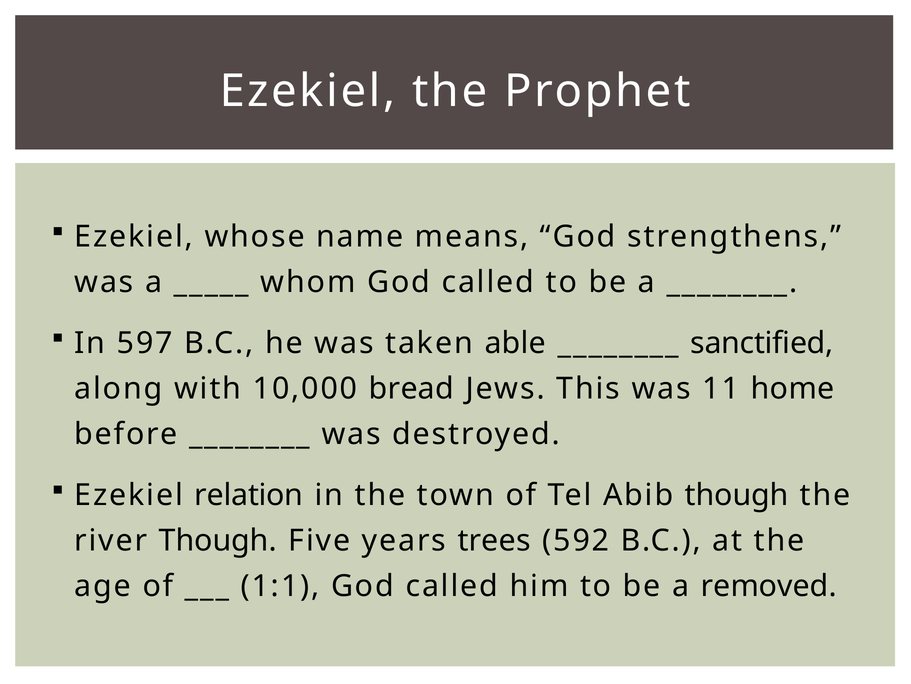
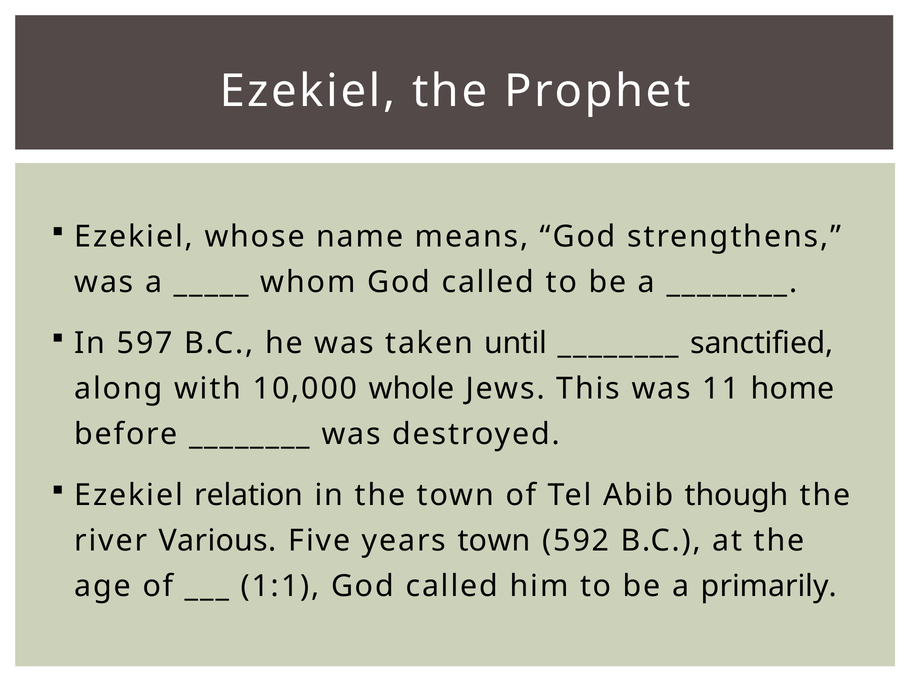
able: able -> until
bread: bread -> whole
river Though: Though -> Various
years trees: trees -> town
removed: removed -> primarily
